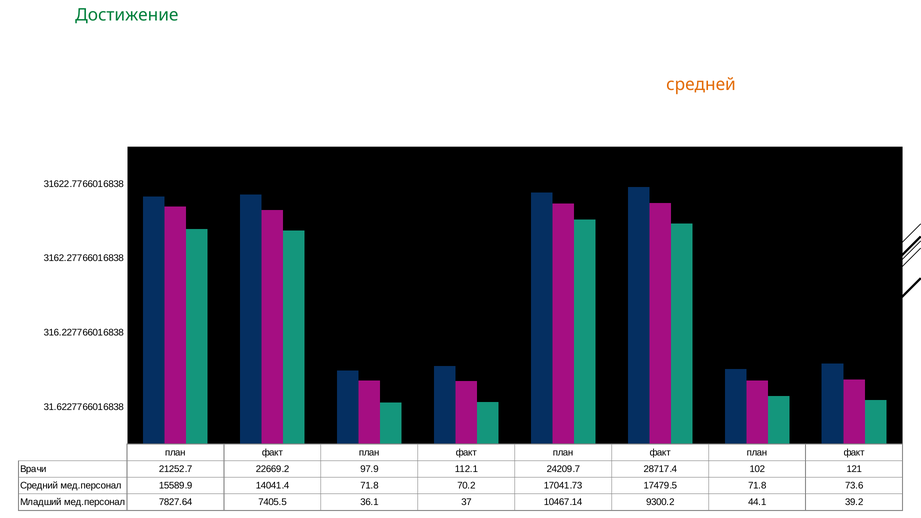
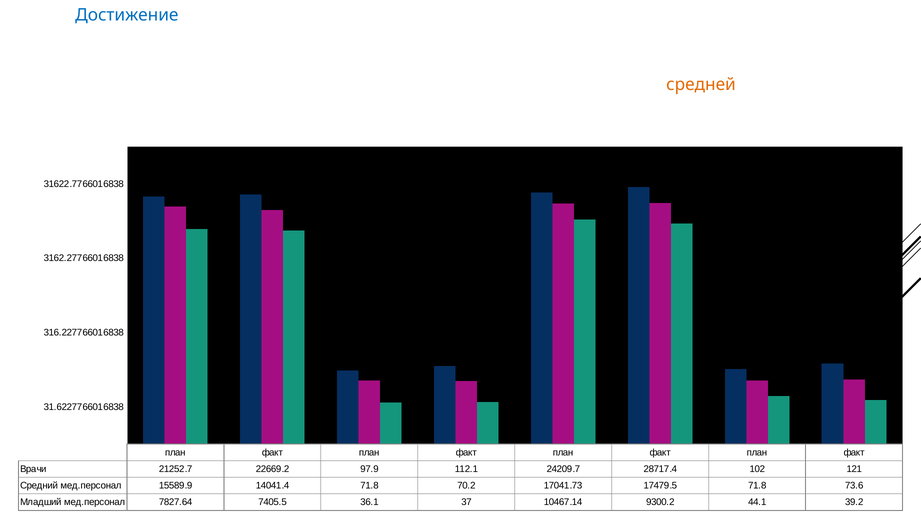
Достижение colour: green -> blue
